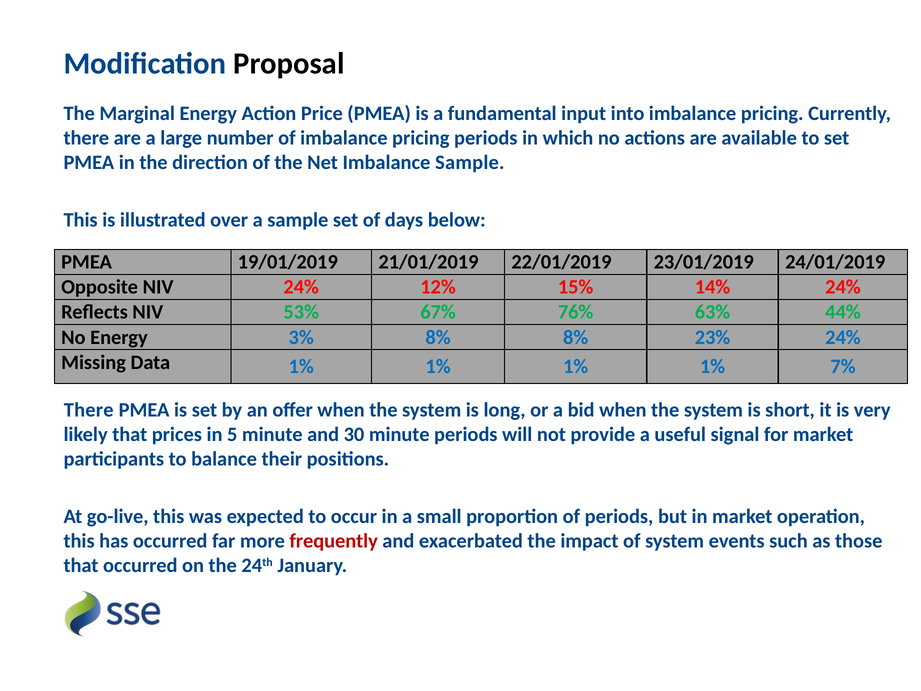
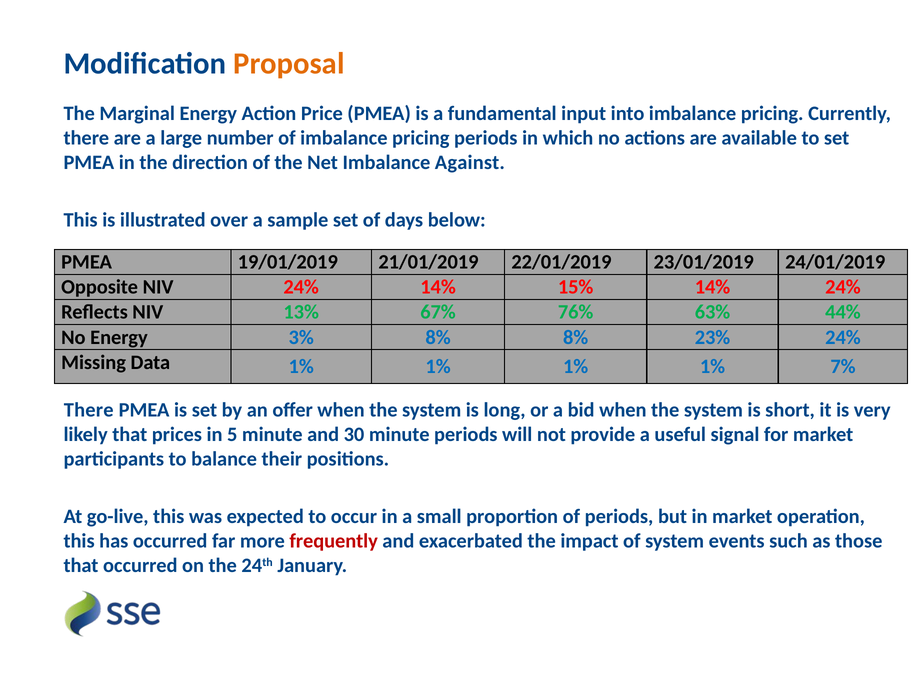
Proposal colour: black -> orange
Imbalance Sample: Sample -> Against
24% 12%: 12% -> 14%
53%: 53% -> 13%
